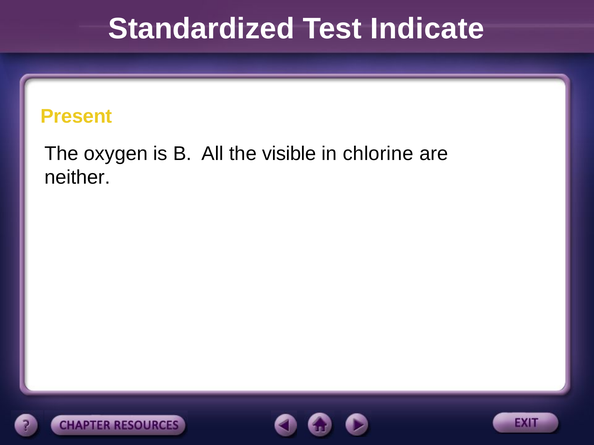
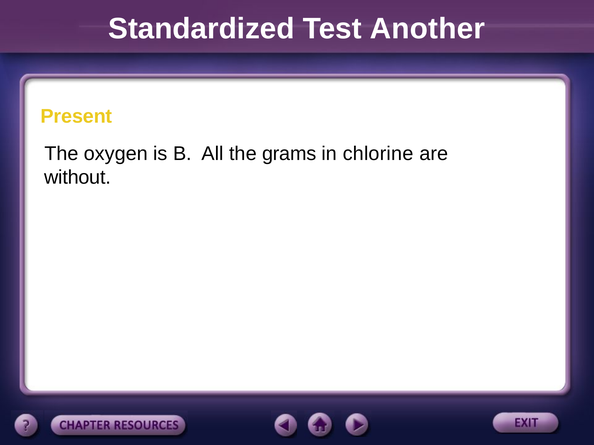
Indicate: Indicate -> Another
visible: visible -> grams
neither: neither -> without
